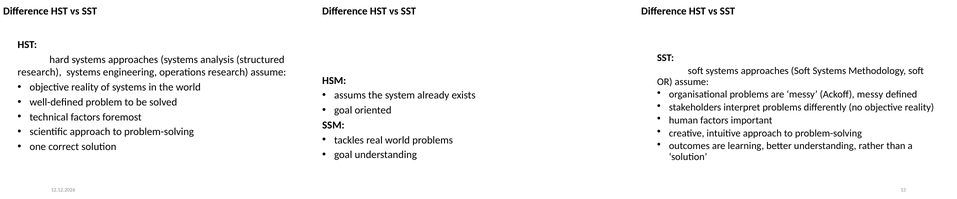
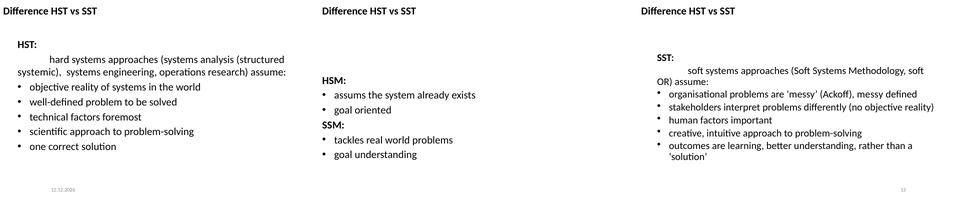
research at (40, 73): research -> systemic
